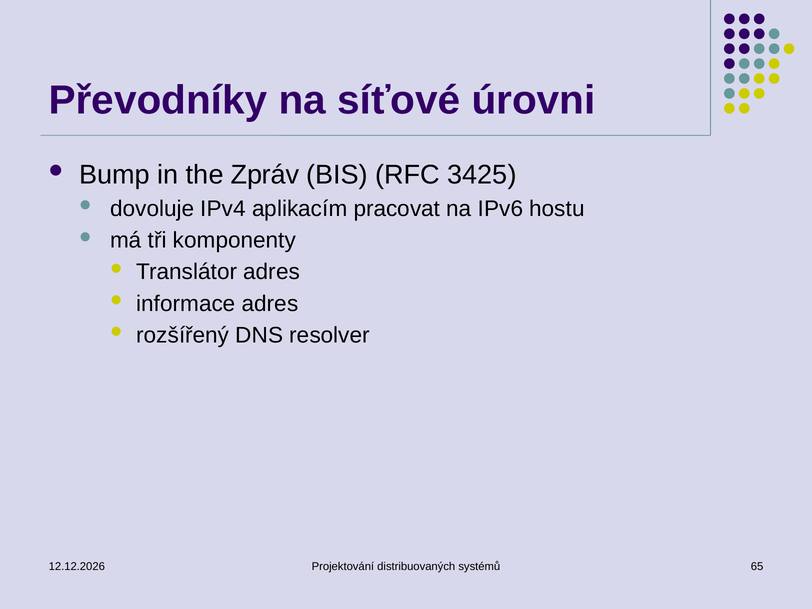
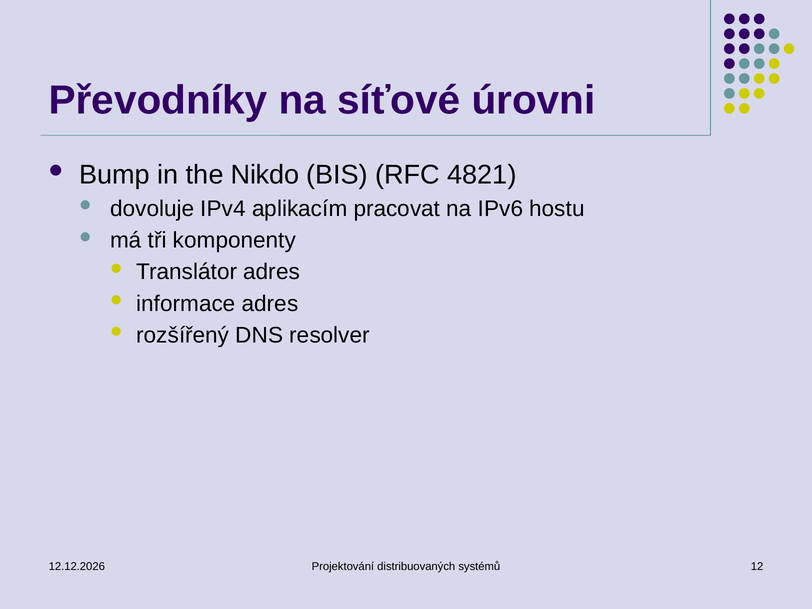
Zpráv: Zpráv -> Nikdo
3425: 3425 -> 4821
65: 65 -> 12
